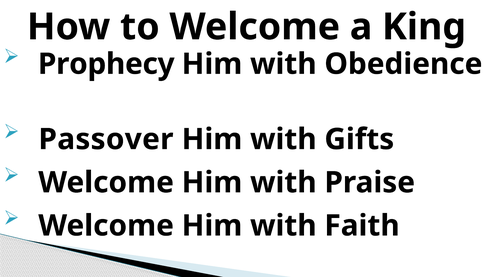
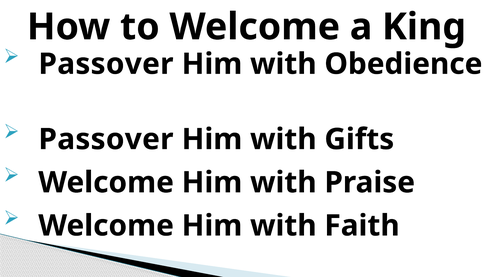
Prophecy at (106, 64): Prophecy -> Passover
